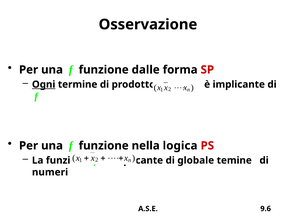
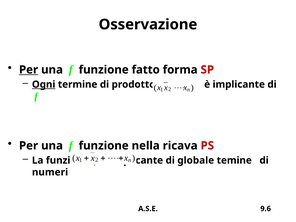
Per at (29, 70) underline: none -> present
dalle: dalle -> fatto
logica: logica -> ricava
